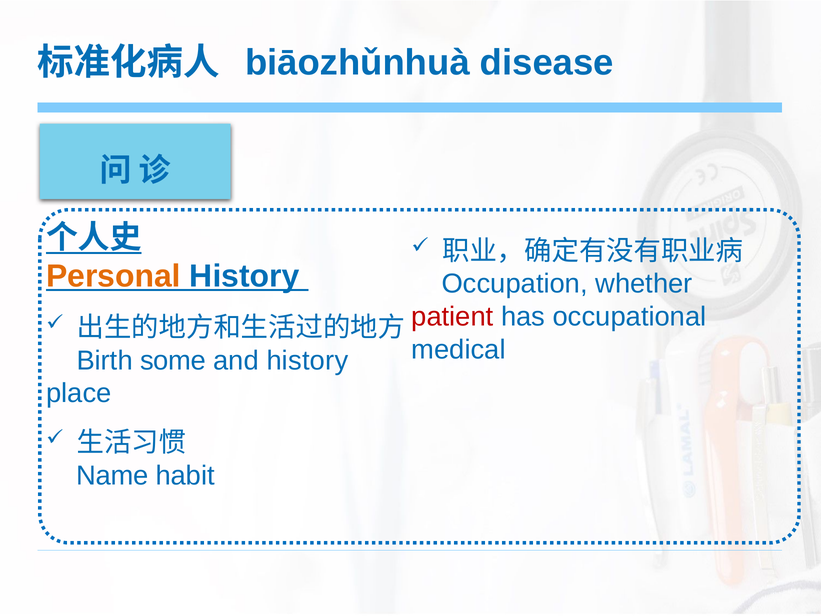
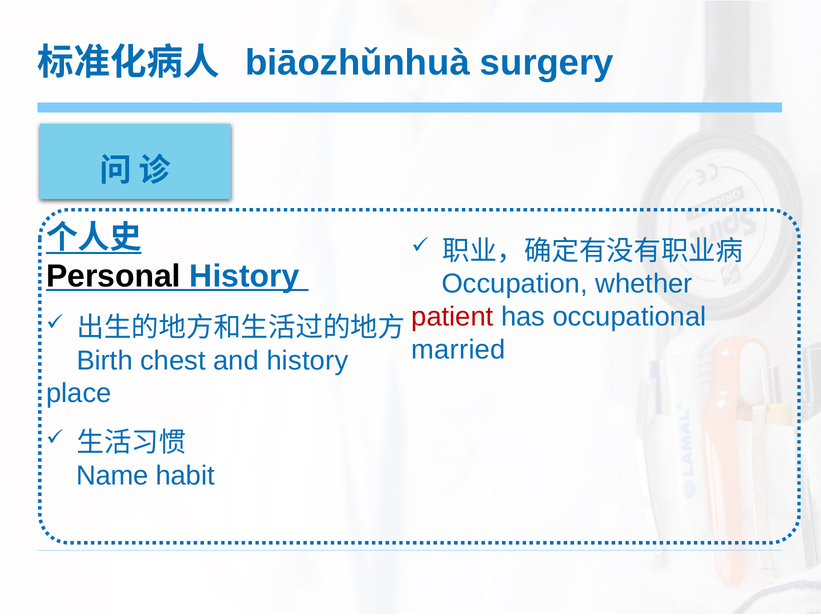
disease: disease -> surgery
Personal colour: orange -> black
medical: medical -> married
some: some -> chest
